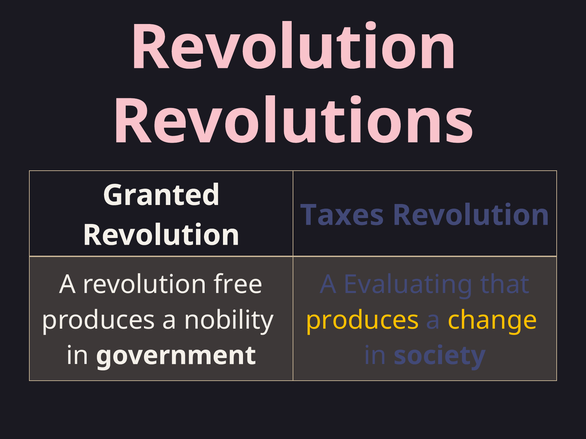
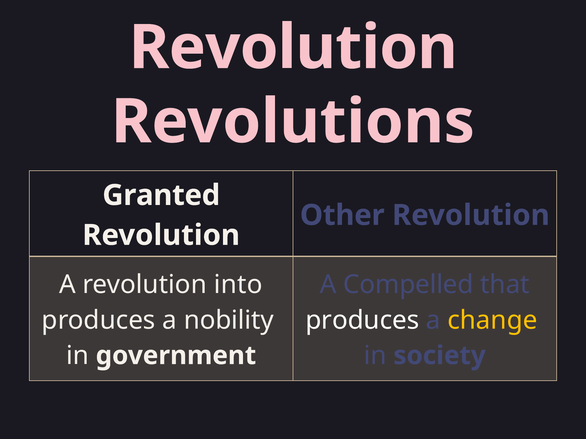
Taxes: Taxes -> Other
free: free -> into
Evaluating: Evaluating -> Compelled
produces at (362, 320) colour: yellow -> white
